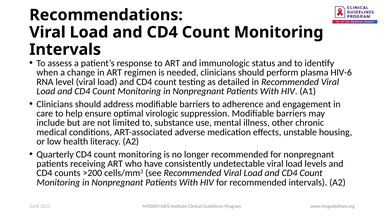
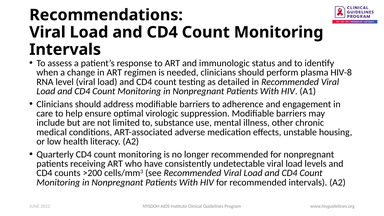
HIV-6: HIV-6 -> HIV-8
